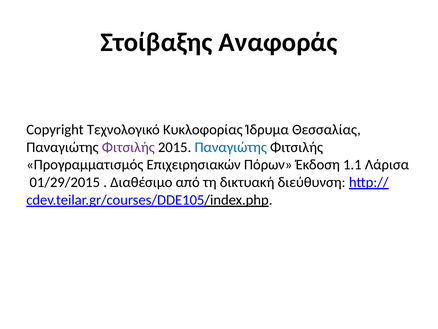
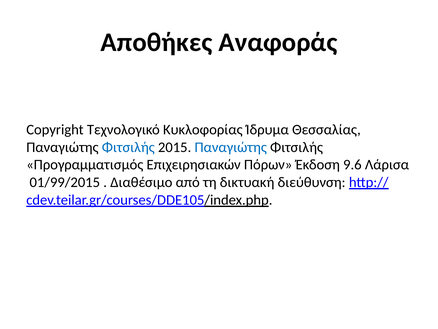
Στοίβαξης: Στοίβαξης -> Αποθήκες
Φιτσιλής at (128, 147) colour: purple -> blue
1.1: 1.1 -> 9.6
01/29/2015: 01/29/2015 -> 01/99/2015
